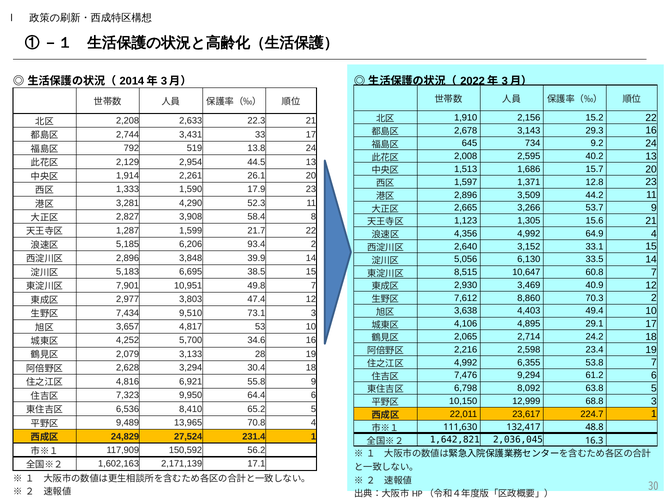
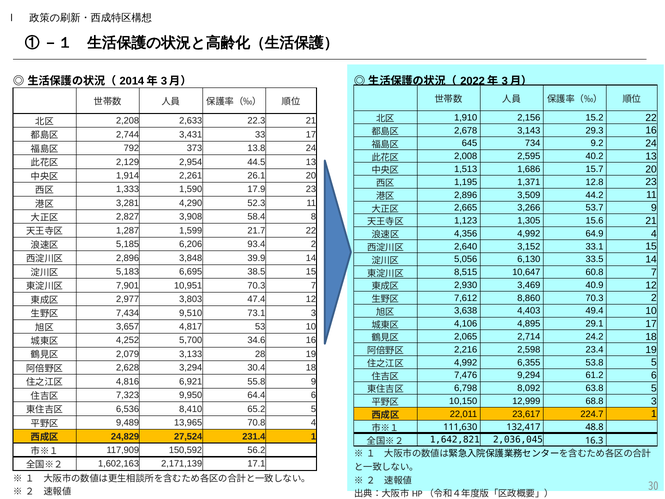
519: 519 -> 373
1,597: 1,597 -> 1,195
10,951 49.8: 49.8 -> 70.3
53.8 7: 7 -> 5
